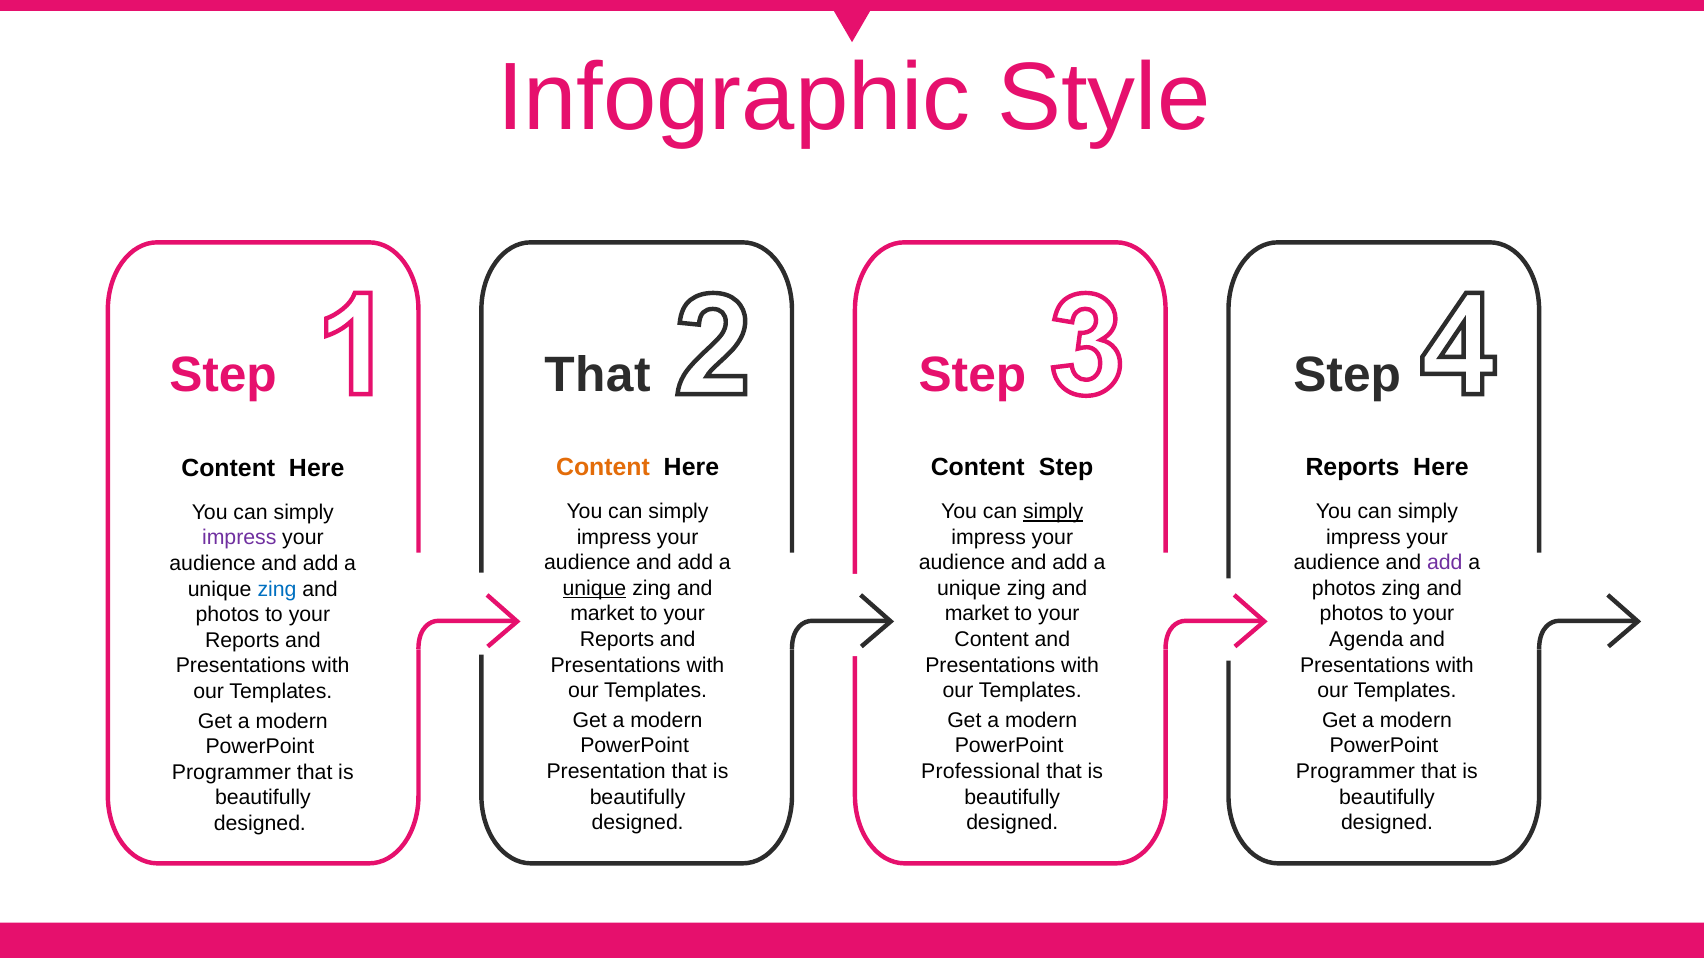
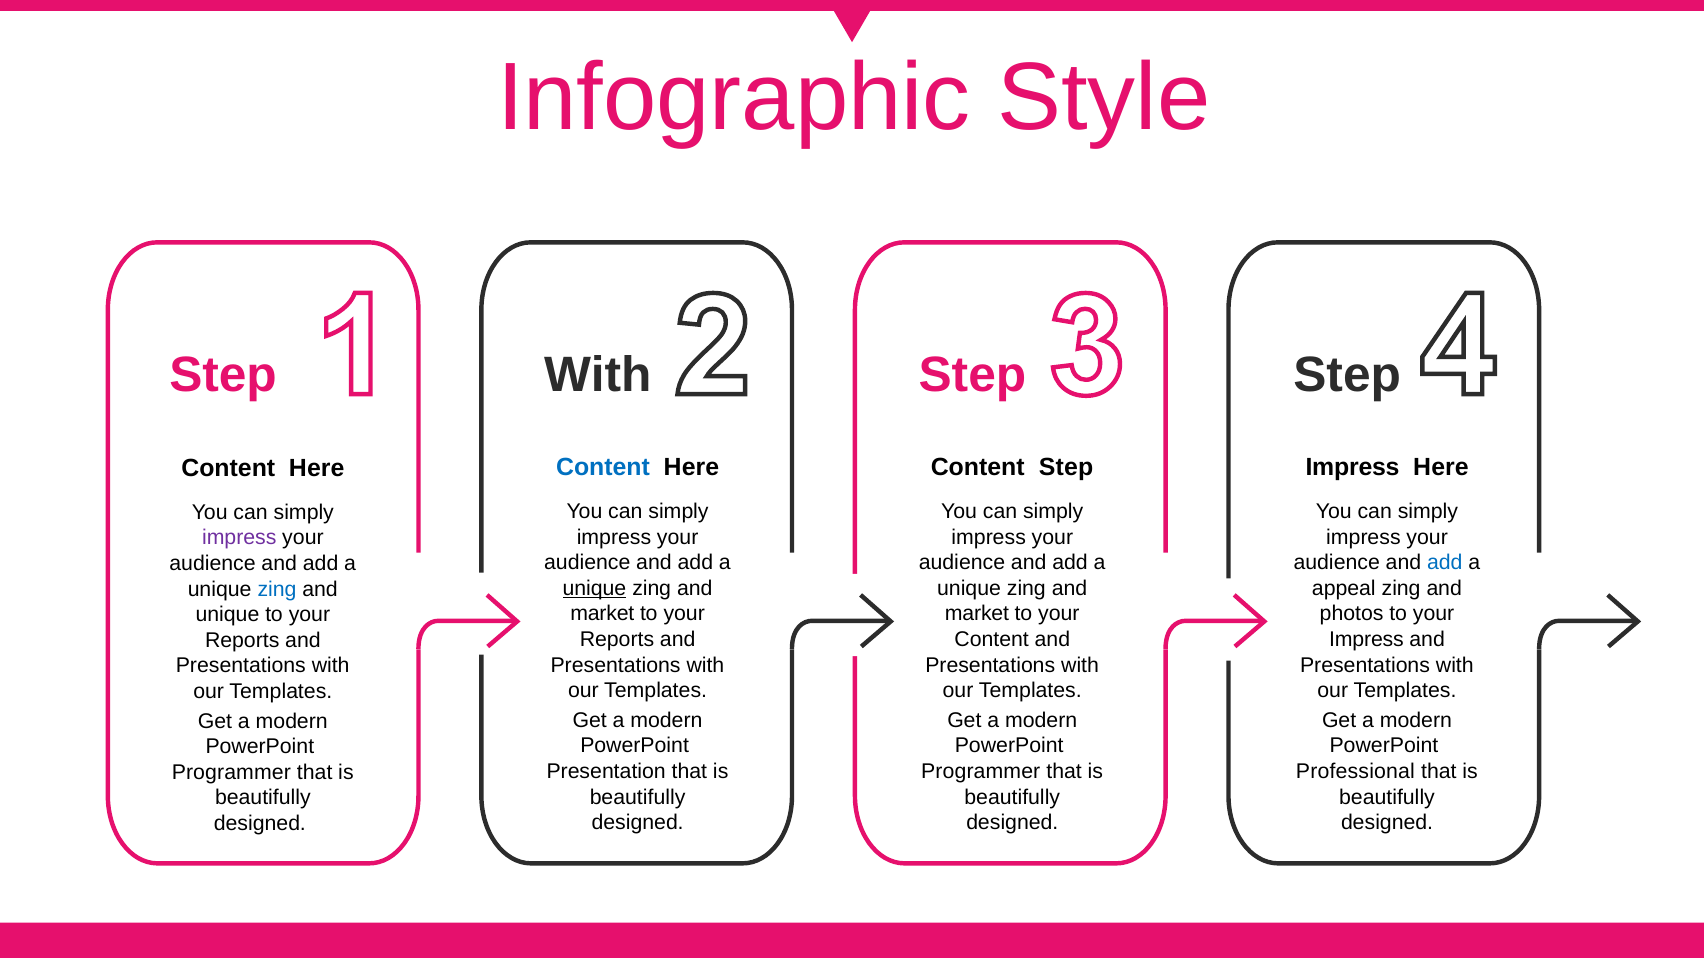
Step That: That -> With
Content at (603, 468) colour: orange -> blue
Reports at (1352, 468): Reports -> Impress
simply at (1053, 512) underline: present -> none
add at (1445, 563) colour: purple -> blue
photos at (1344, 589): photos -> appeal
photos at (227, 615): photos -> unique
Agenda at (1366, 640): Agenda -> Impress
Professional at (981, 772): Professional -> Programmer
Programmer at (1355, 772): Programmer -> Professional
